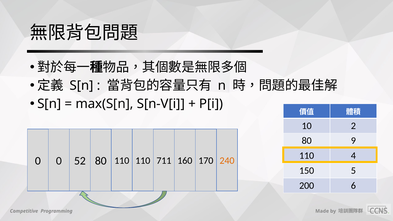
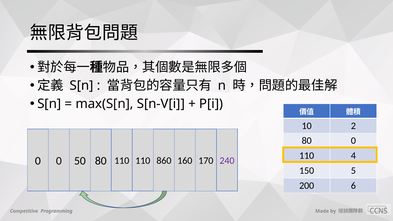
80 9: 9 -> 0
52: 52 -> 50
711: 711 -> 860
240 colour: orange -> purple
